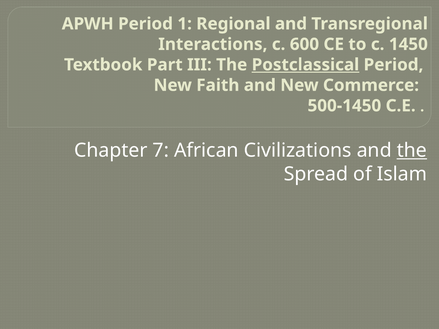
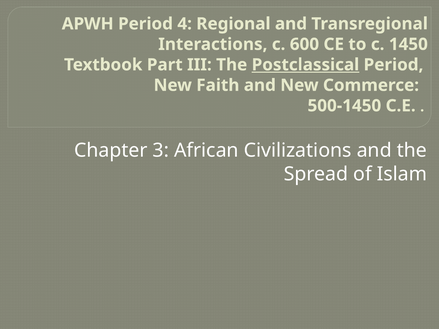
1: 1 -> 4
7: 7 -> 3
the at (412, 151) underline: present -> none
